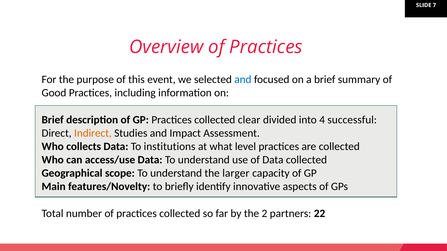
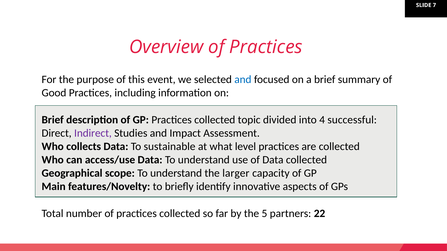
clear: clear -> topic
Indirect colour: orange -> purple
institutions: institutions -> sustainable
2: 2 -> 5
